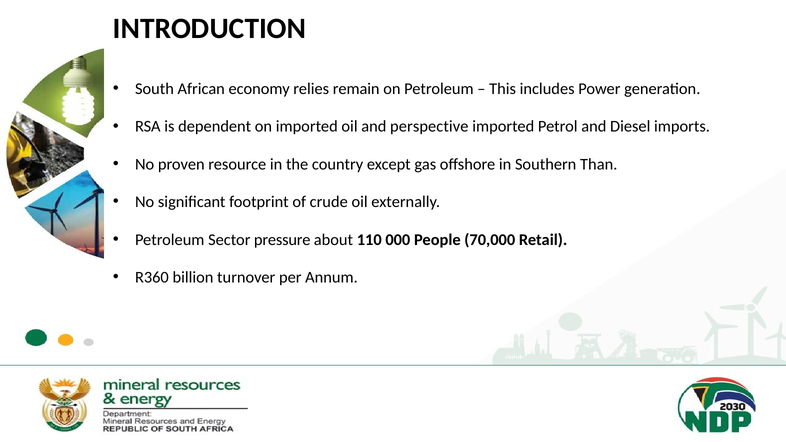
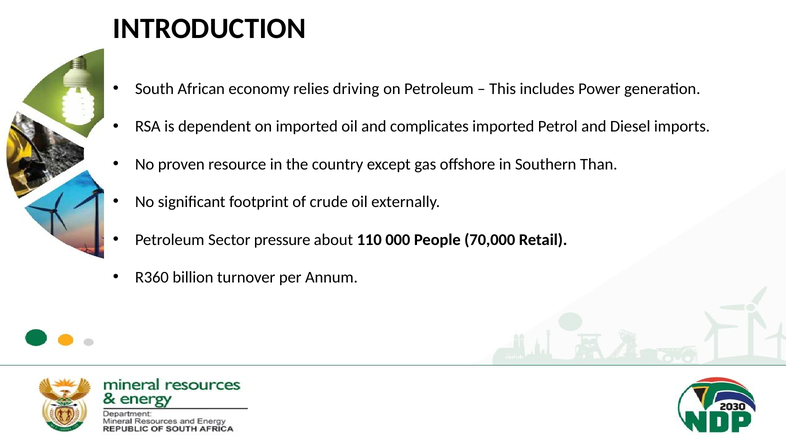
remain: remain -> driving
perspective: perspective -> complicates
